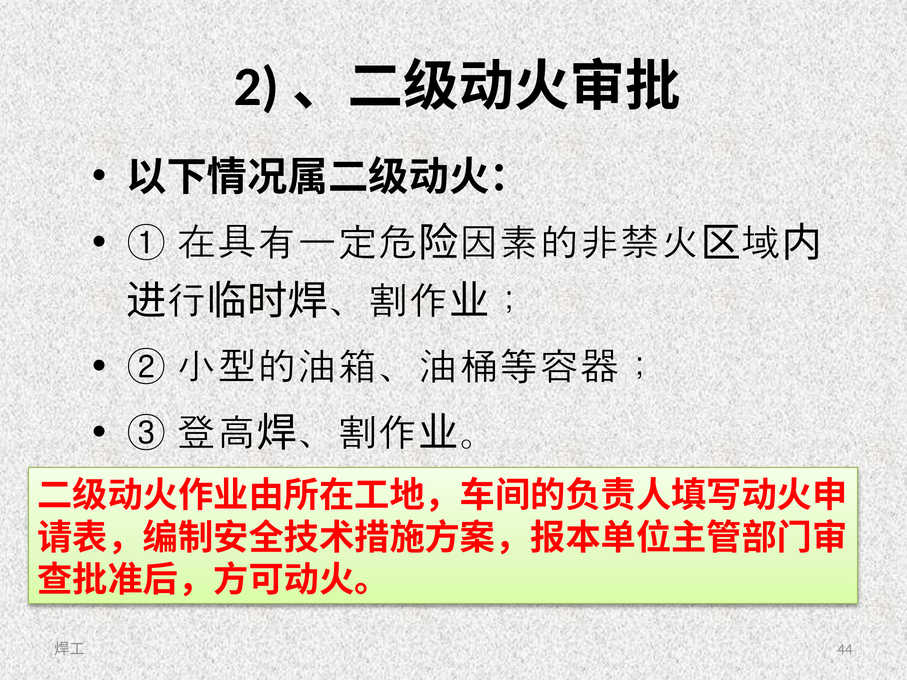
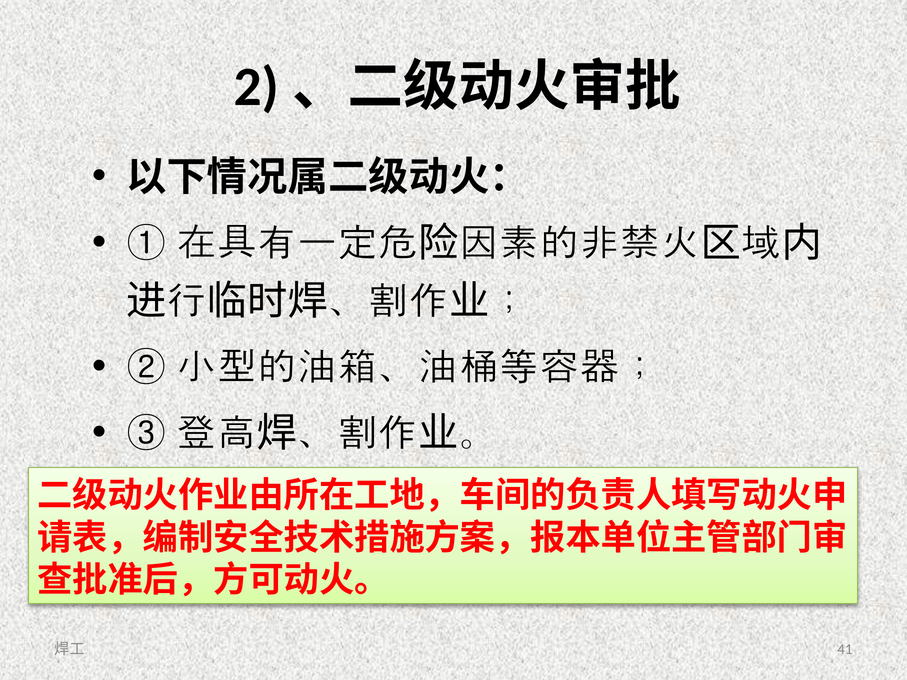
44: 44 -> 41
